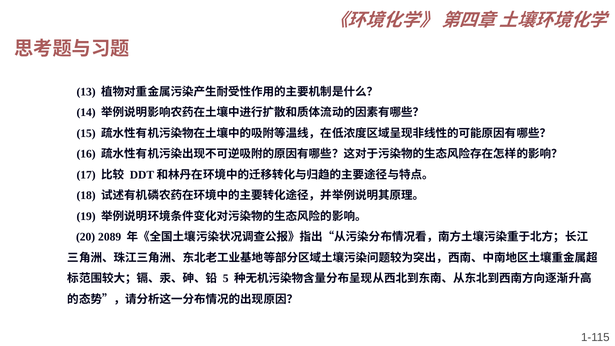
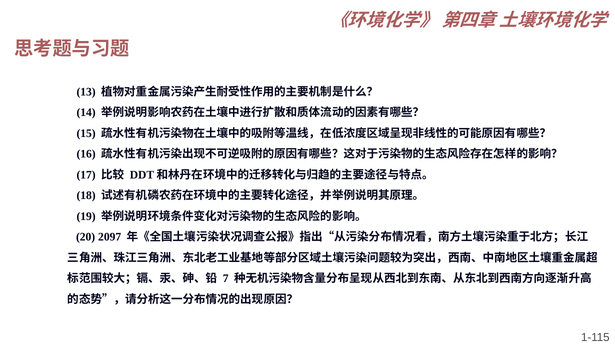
2089: 2089 -> 2097
5: 5 -> 7
